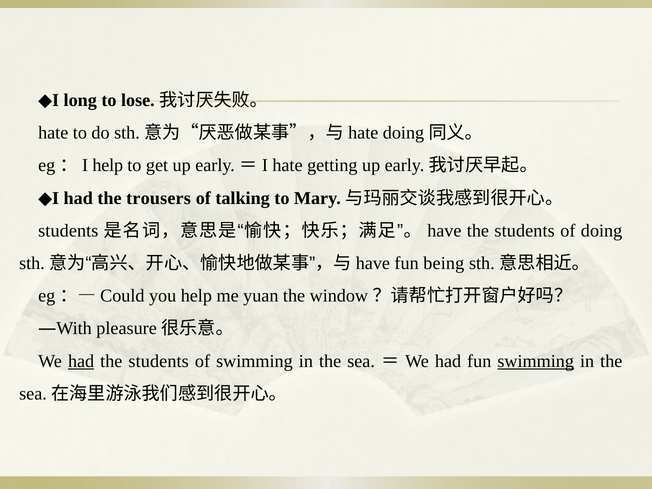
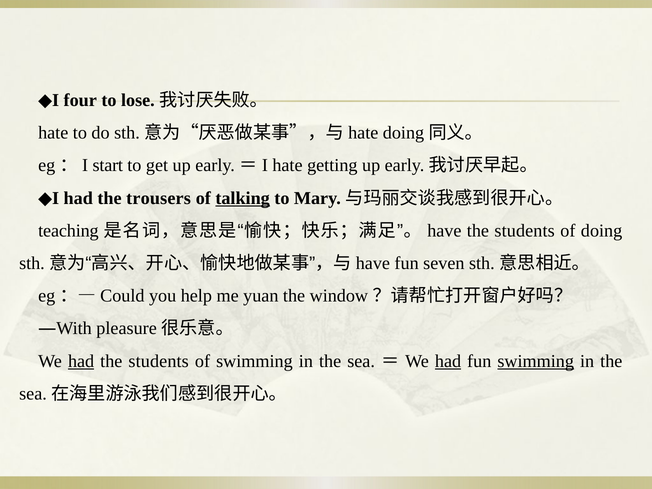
long: long -> four
eg：I help: help -> start
talking underline: none -> present
students at (68, 231): students -> teaching
being: being -> seven
had at (448, 361) underline: none -> present
